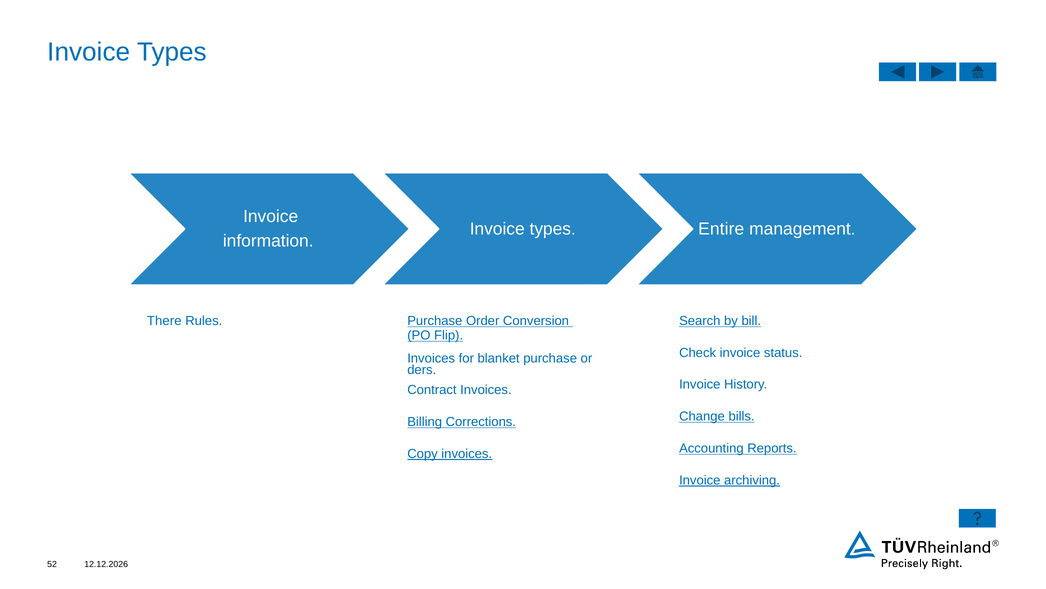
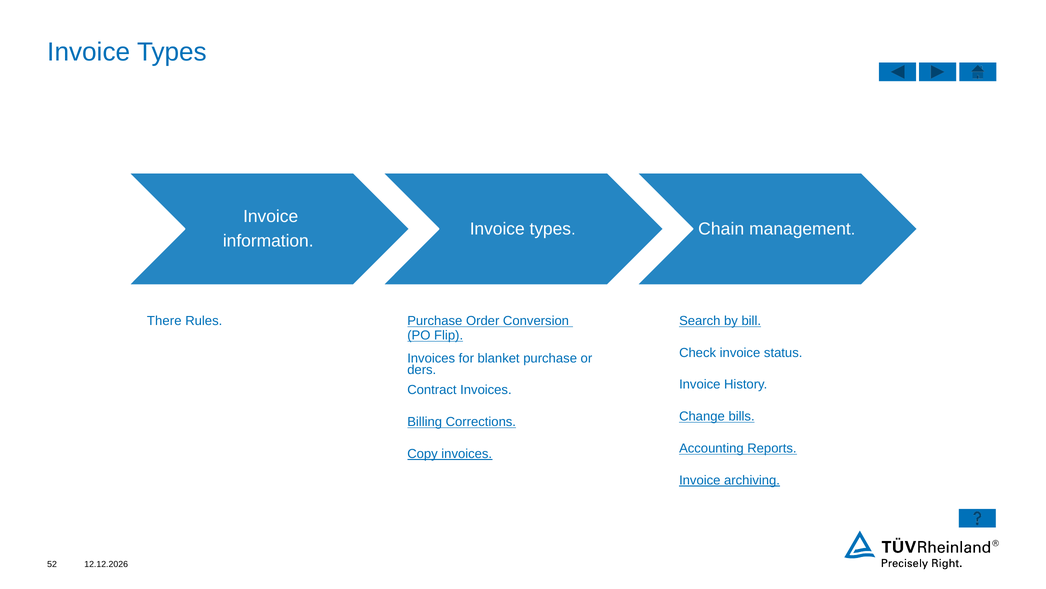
Entire: Entire -> Chain
